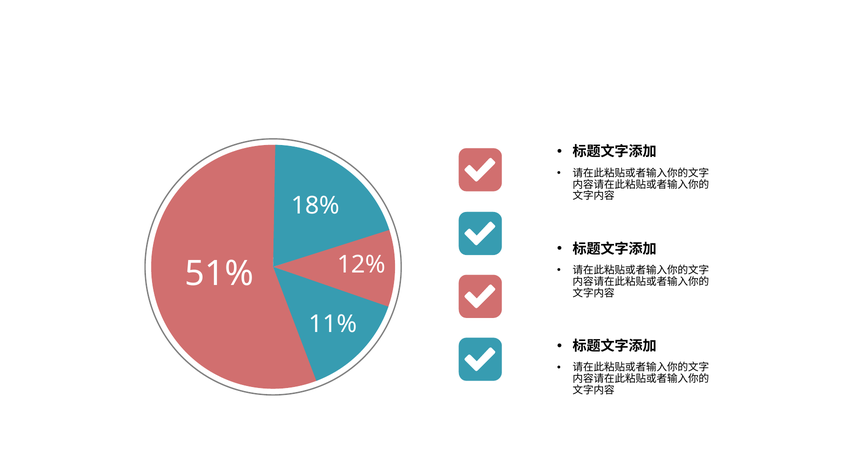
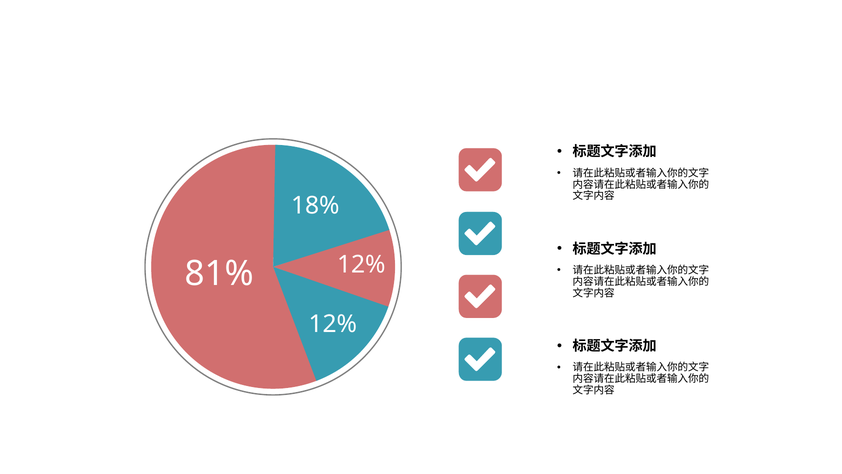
51%: 51% -> 81%
11% at (333, 324): 11% -> 12%
